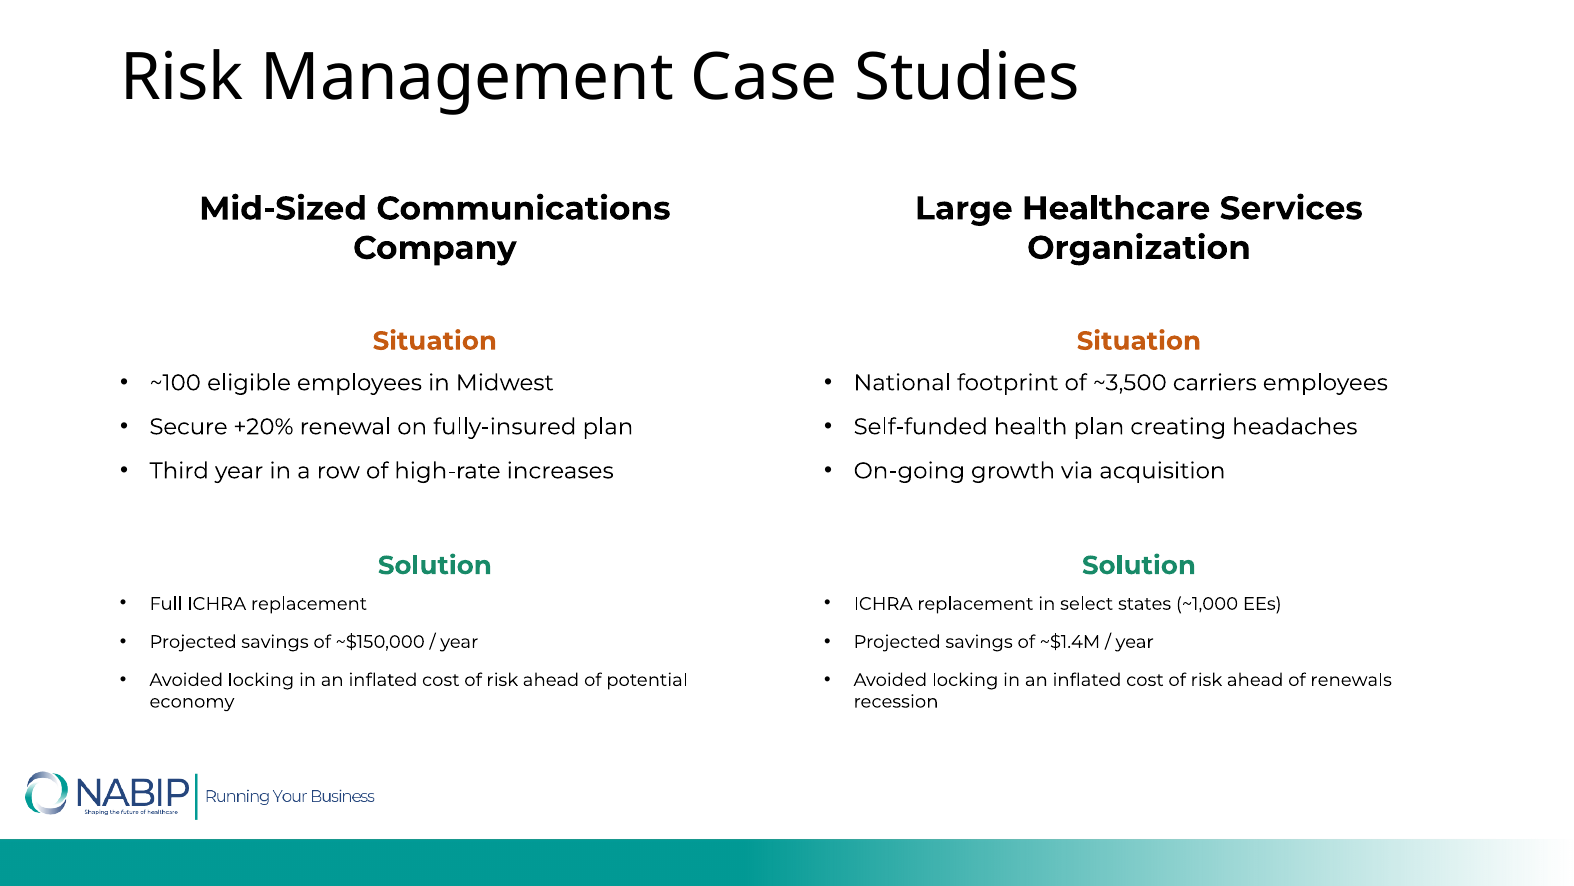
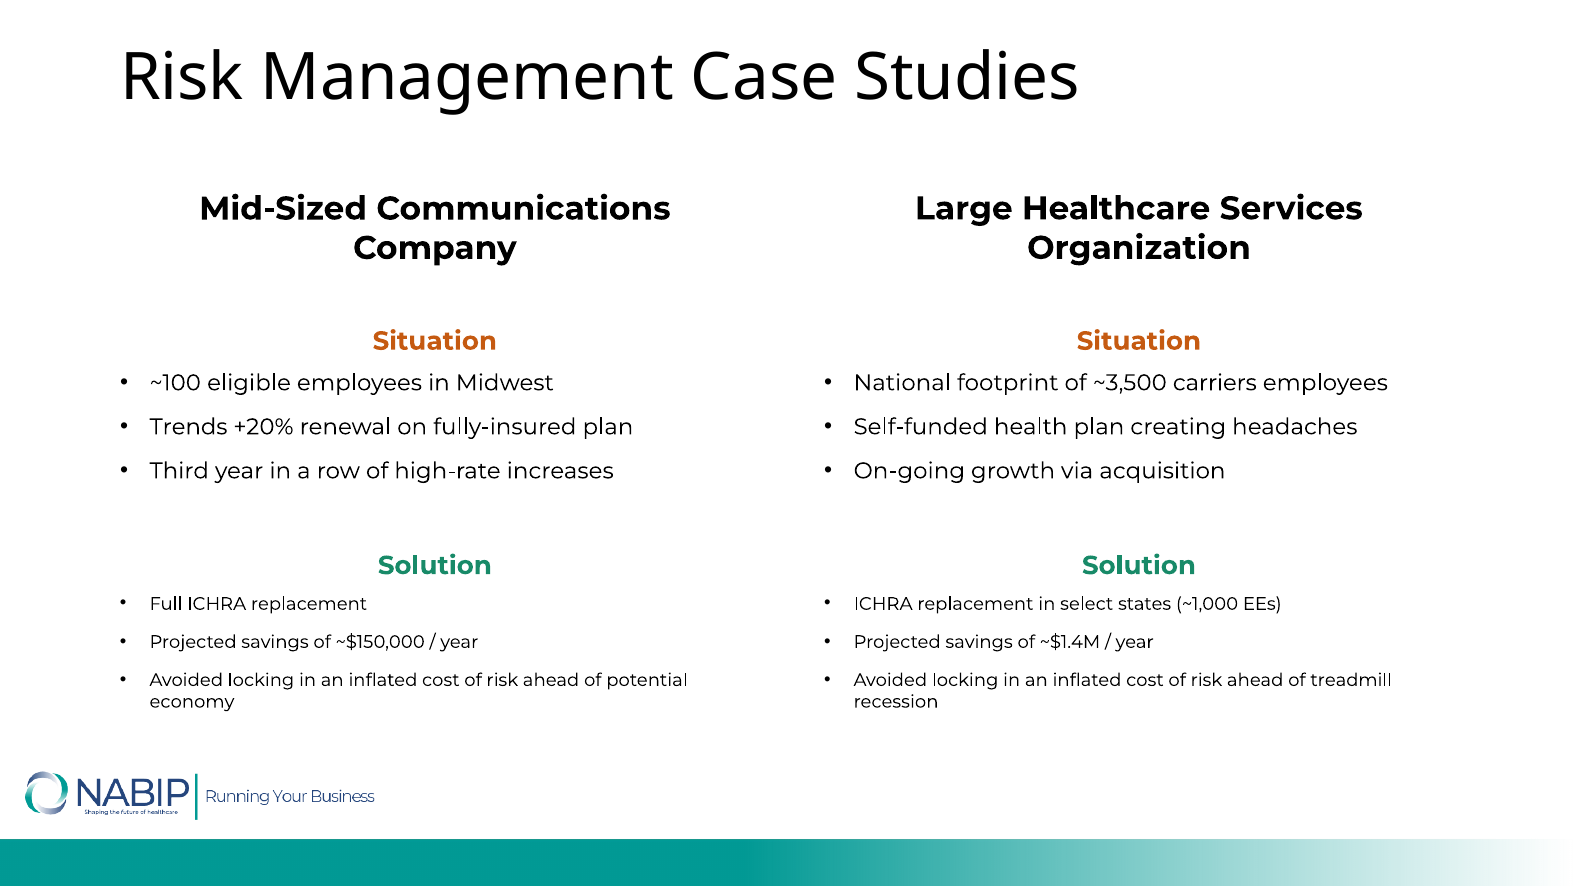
Secure: Secure -> Trends
renewals: renewals -> treadmill
